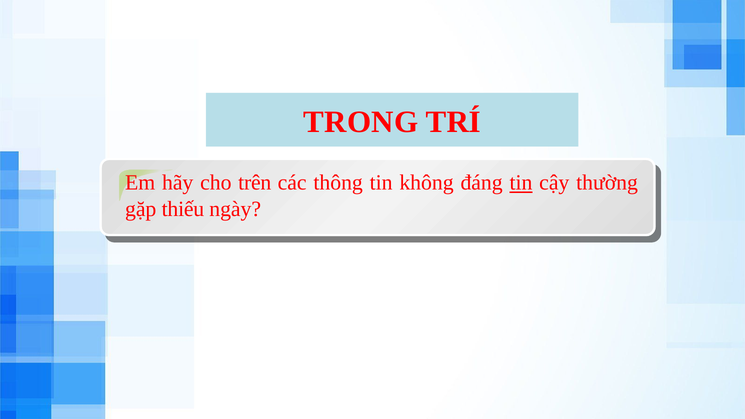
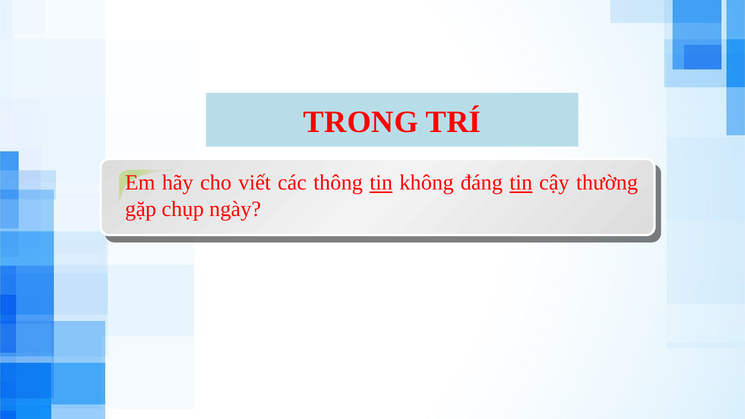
trên: trên -> viết
tin at (381, 183) underline: none -> present
thiếu: thiếu -> chụp
